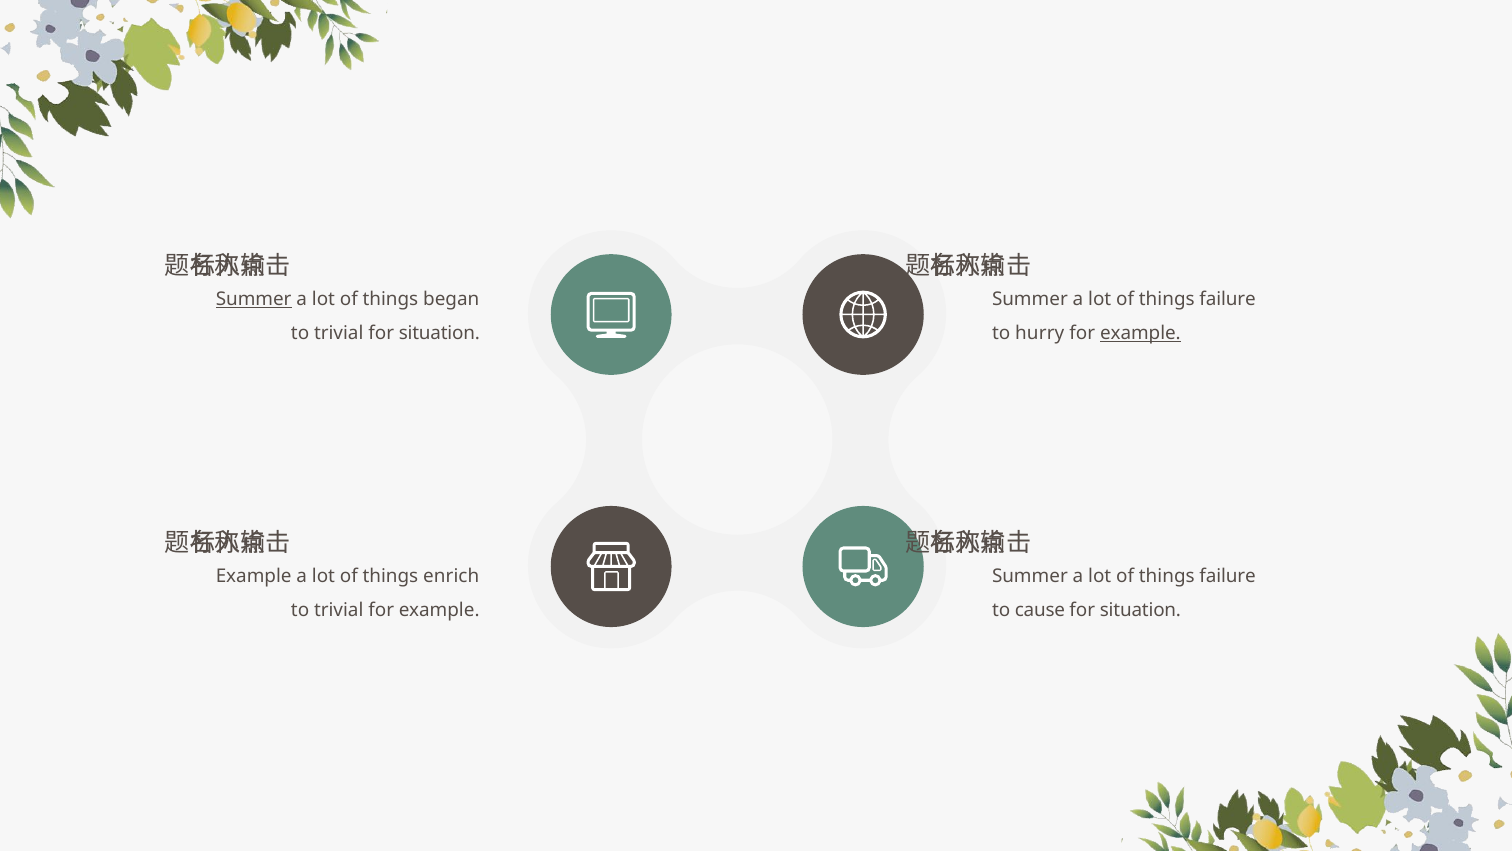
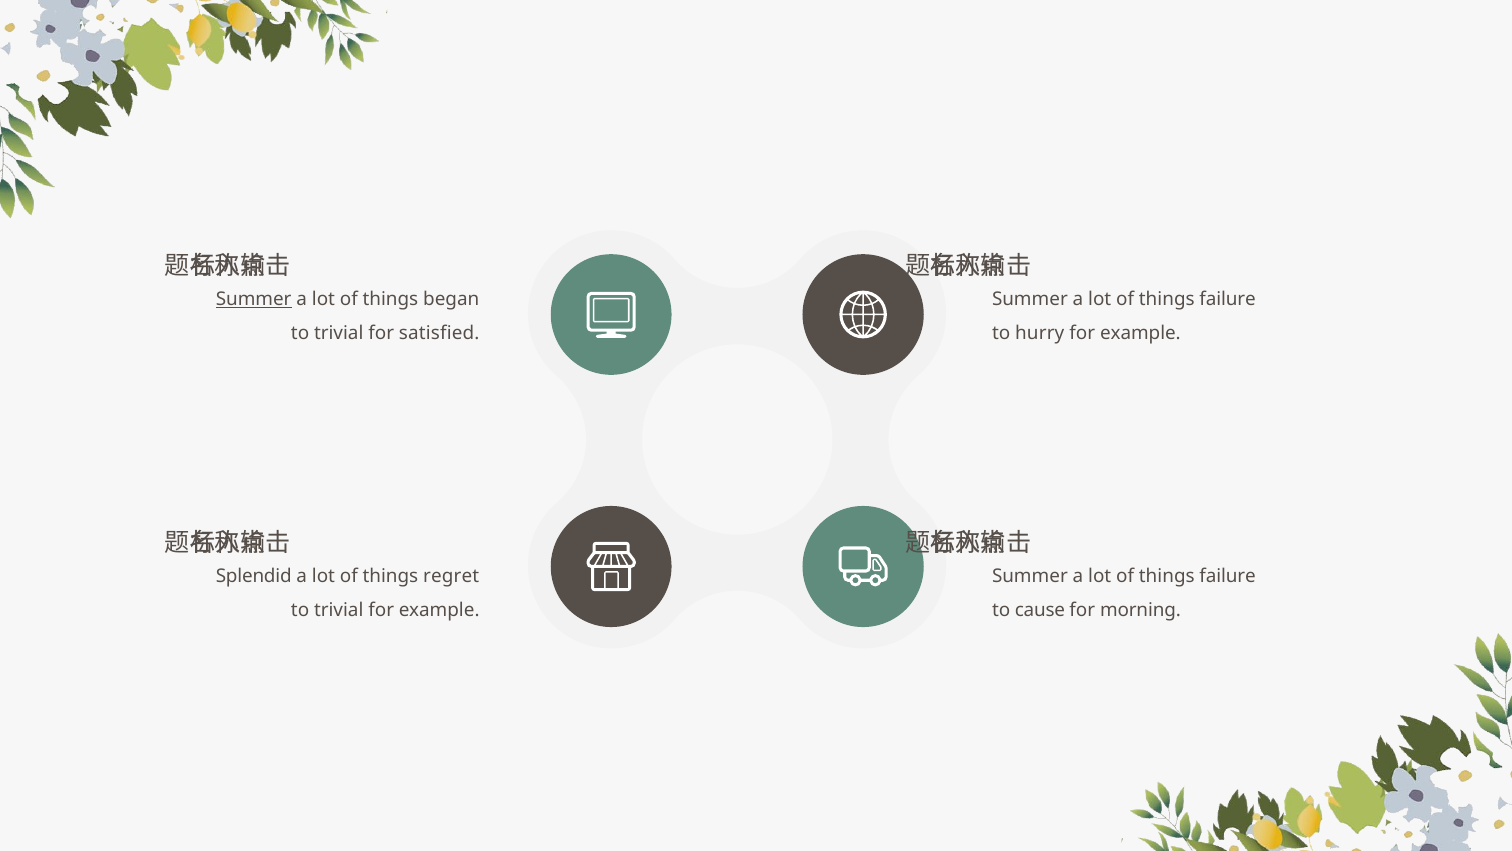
trivial for situation: situation -> satisfied
example at (1140, 334) underline: present -> none
Example at (254, 576): Example -> Splendid
enrich: enrich -> regret
situation at (1140, 610): situation -> morning
